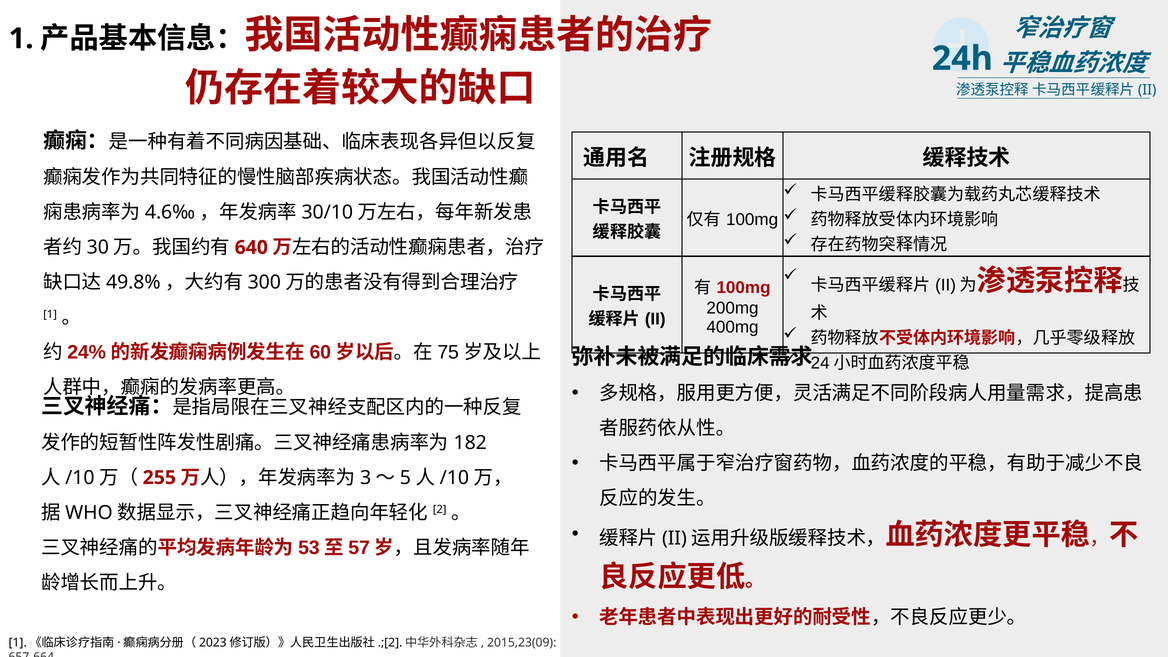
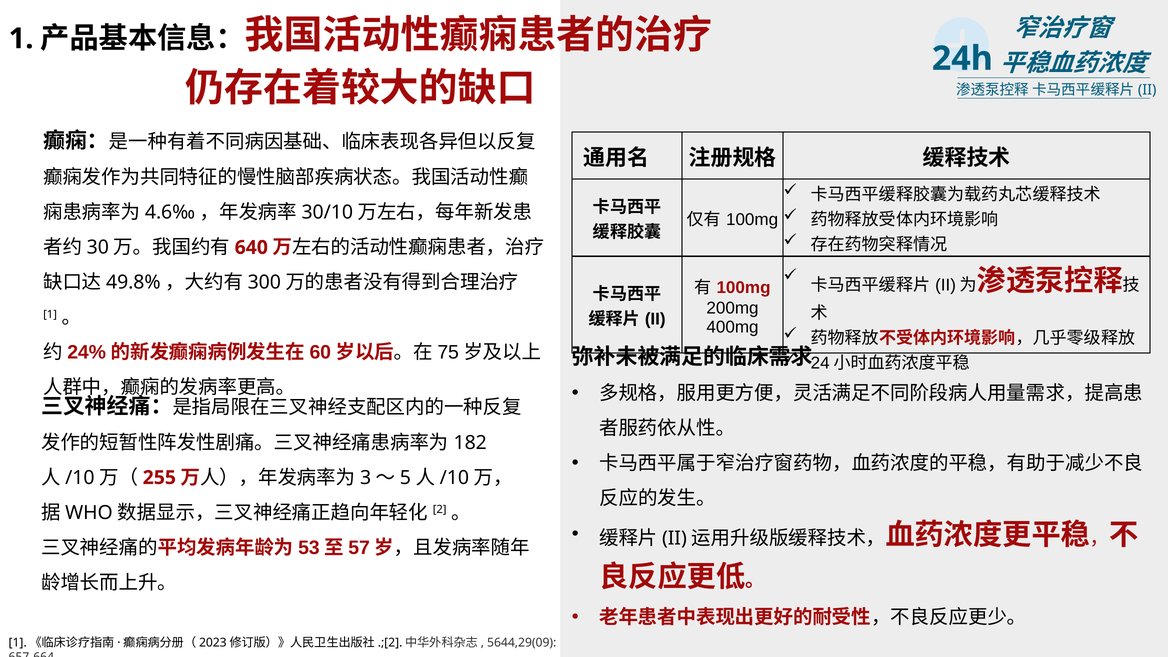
2015,23(09: 2015,23(09 -> 5644,29(09
